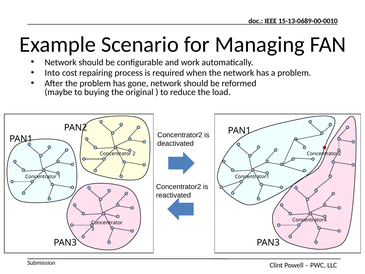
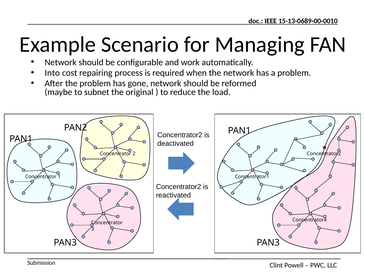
buying: buying -> subnet
